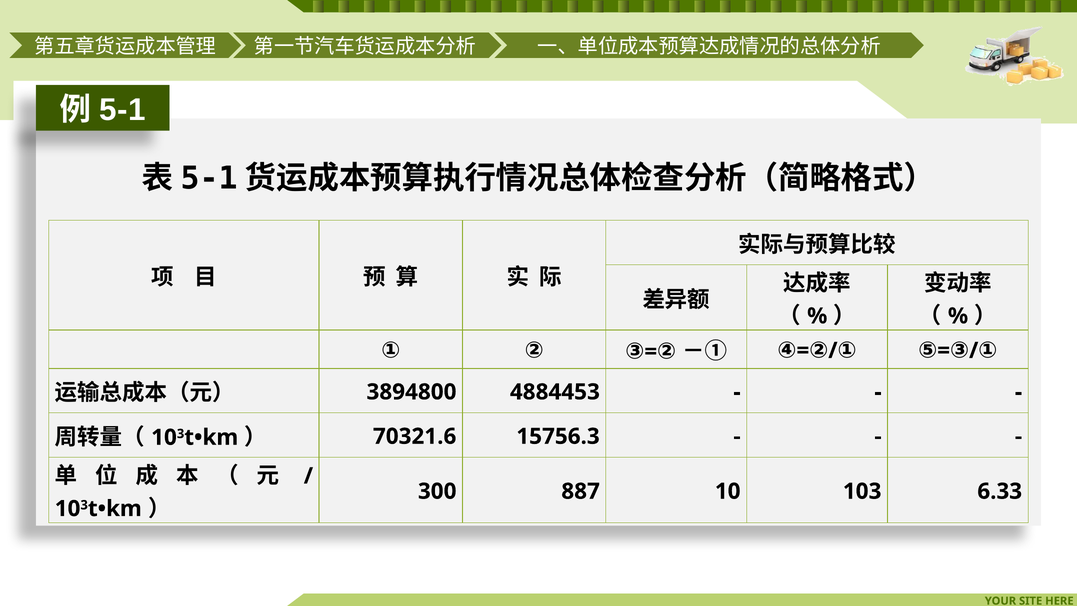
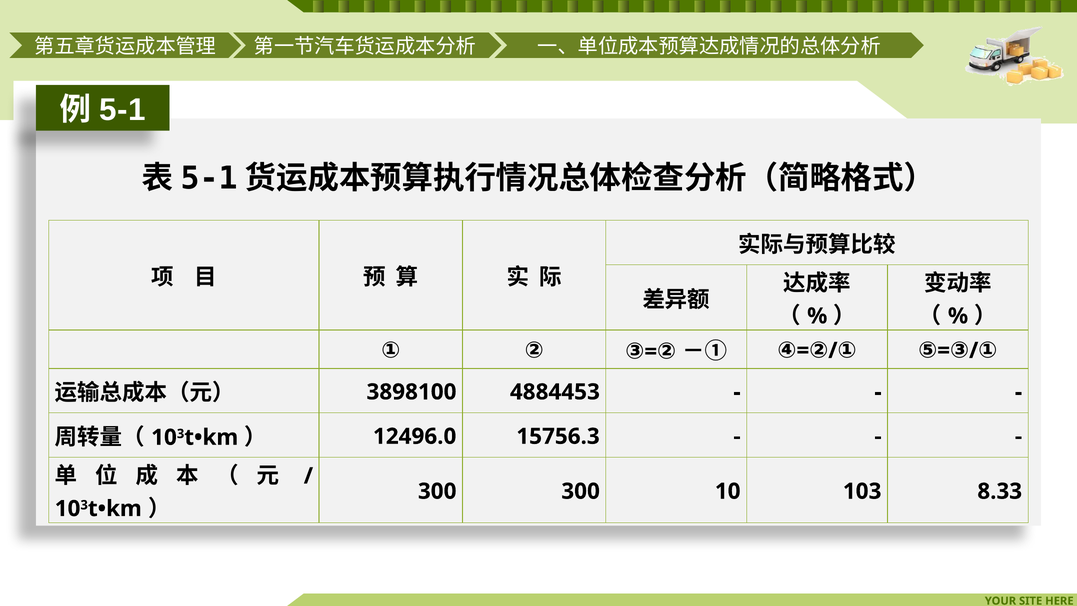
3894800: 3894800 -> 3898100
70321.6: 70321.6 -> 12496.0
300 887: 887 -> 300
6.33: 6.33 -> 8.33
